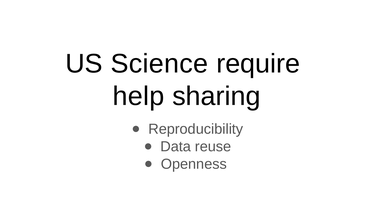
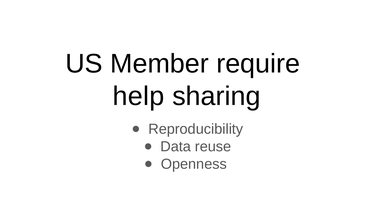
Science: Science -> Member
